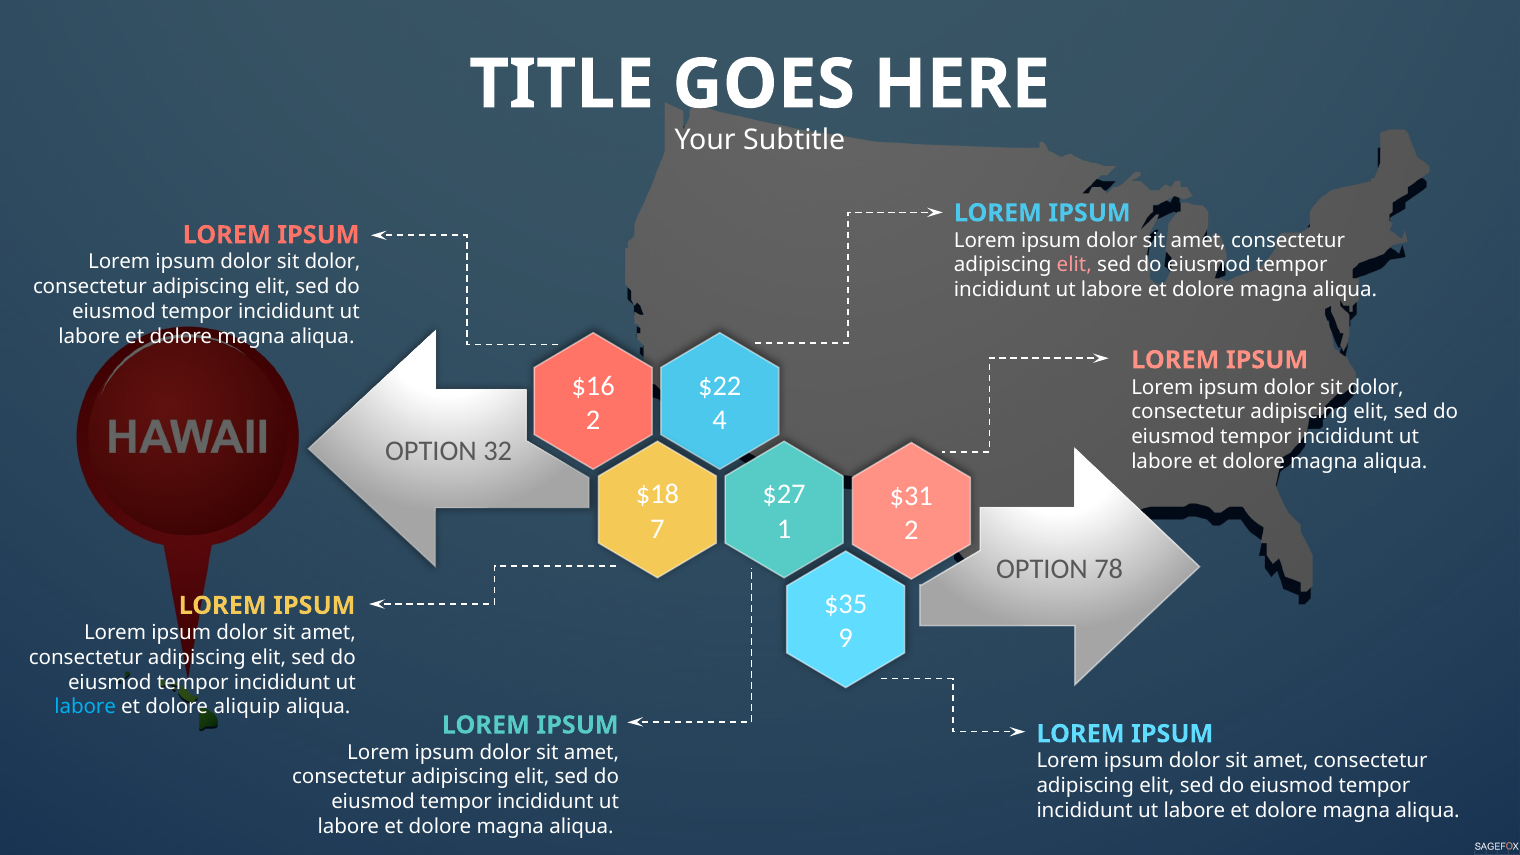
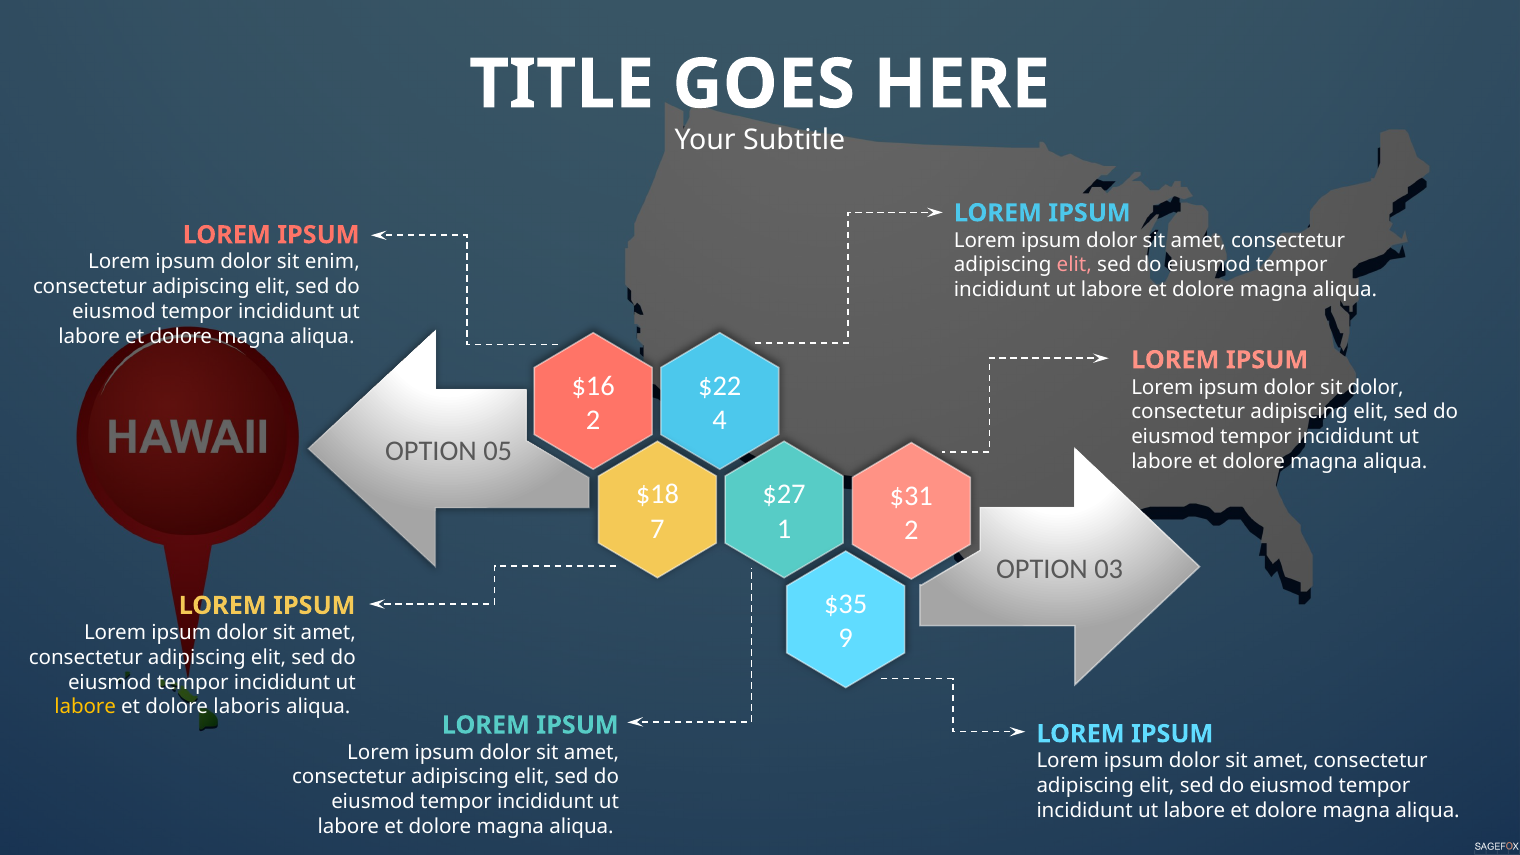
dolor at (332, 262): dolor -> enim
32: 32 -> 05
78: 78 -> 03
labore at (85, 707) colour: light blue -> yellow
aliquip: aliquip -> laboris
